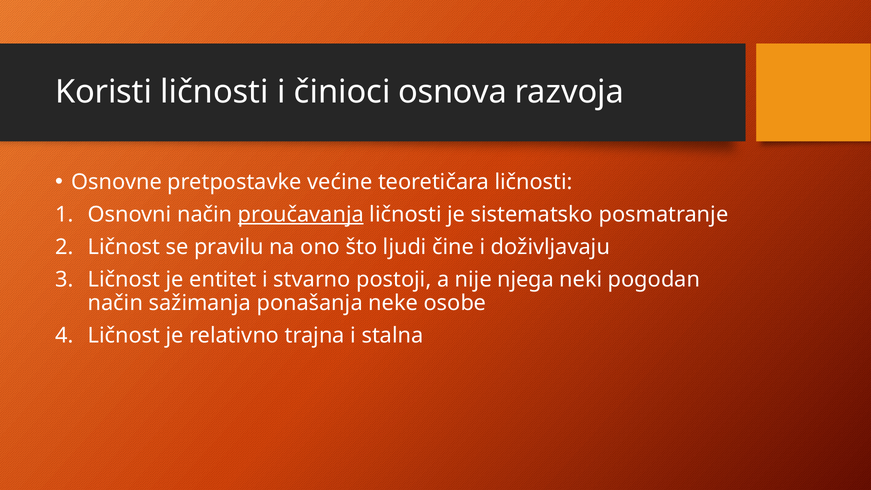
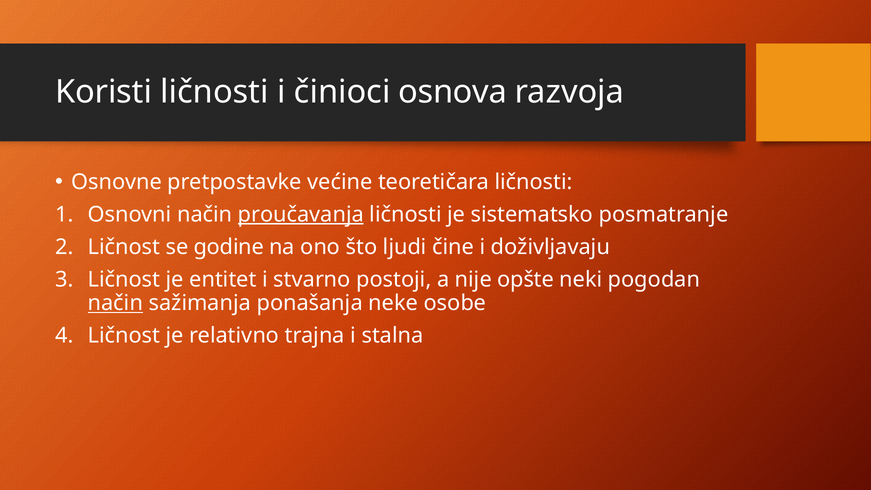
pravilu: pravilu -> godine
njega: njega -> opšte
način at (115, 303) underline: none -> present
